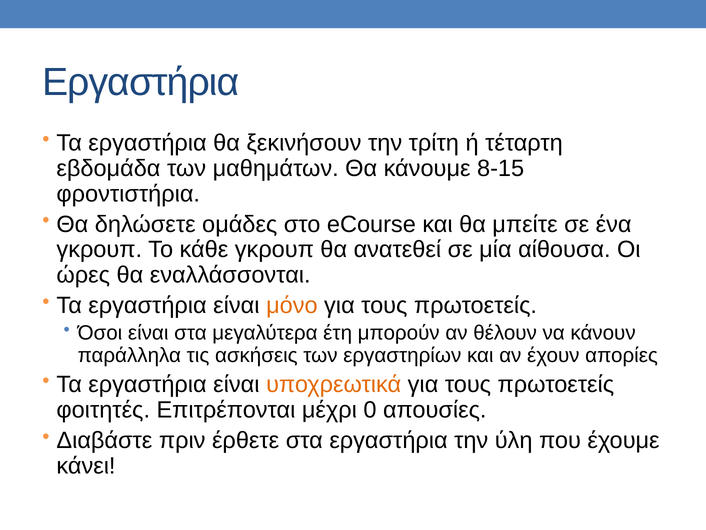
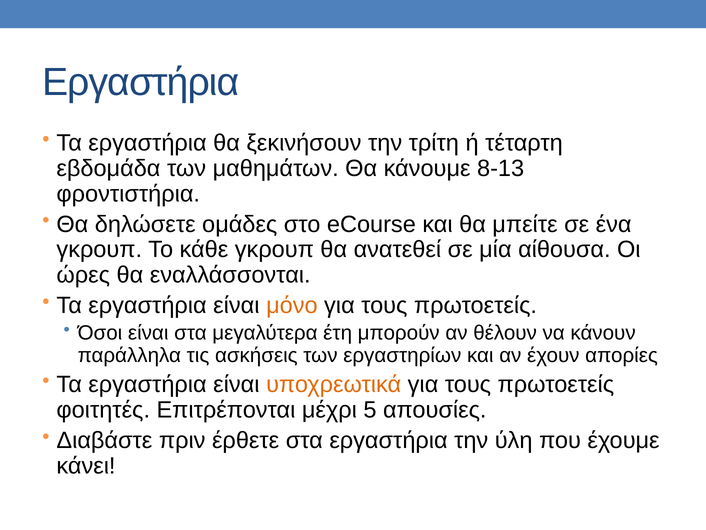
8-15: 8-15 -> 8-13
0: 0 -> 5
